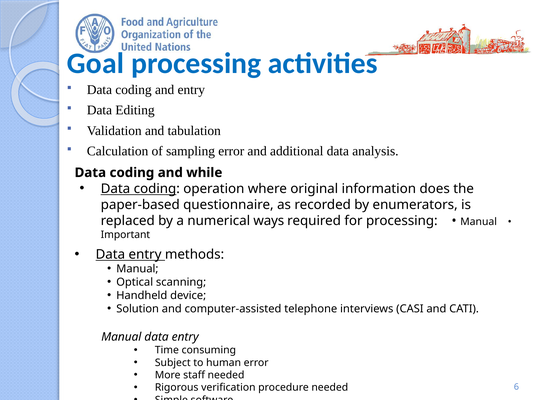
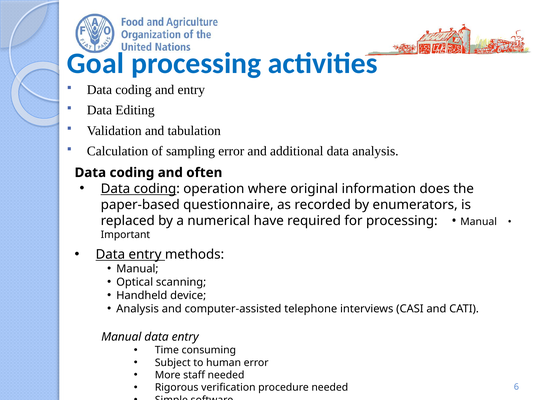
while: while -> often
ways: ways -> have
Solution at (138, 309): Solution -> Analysis
